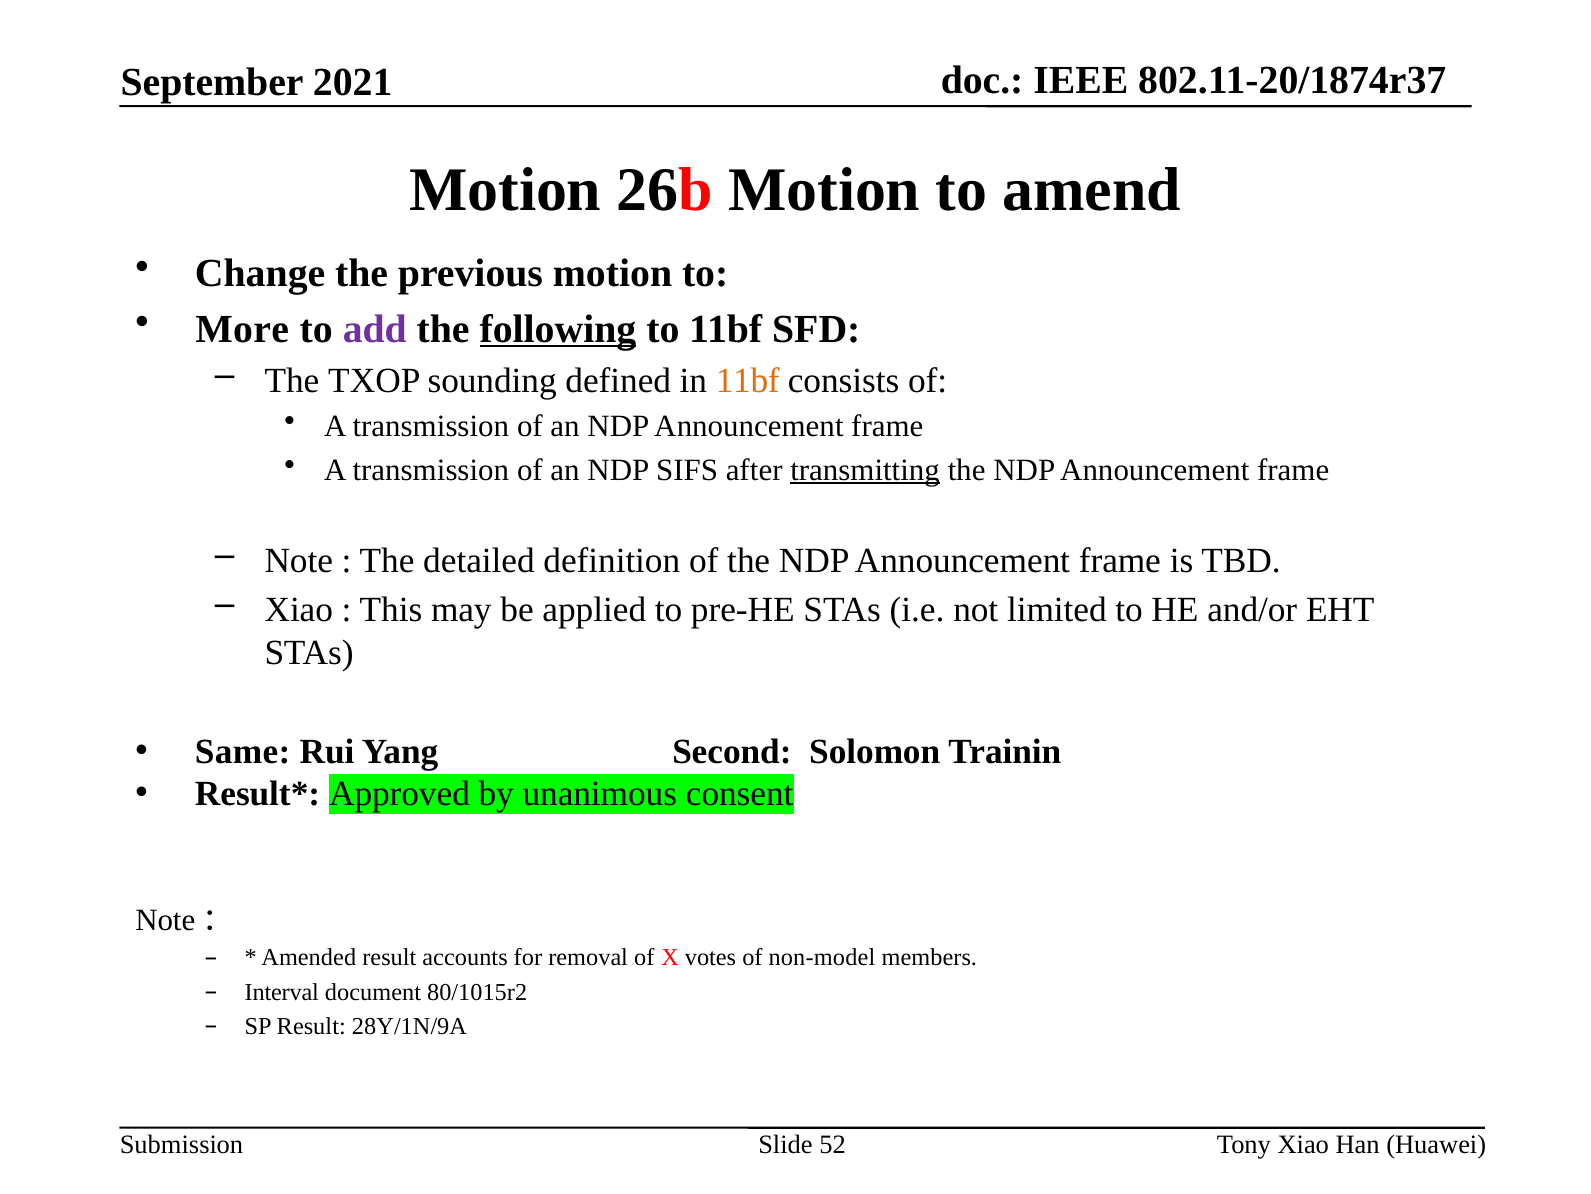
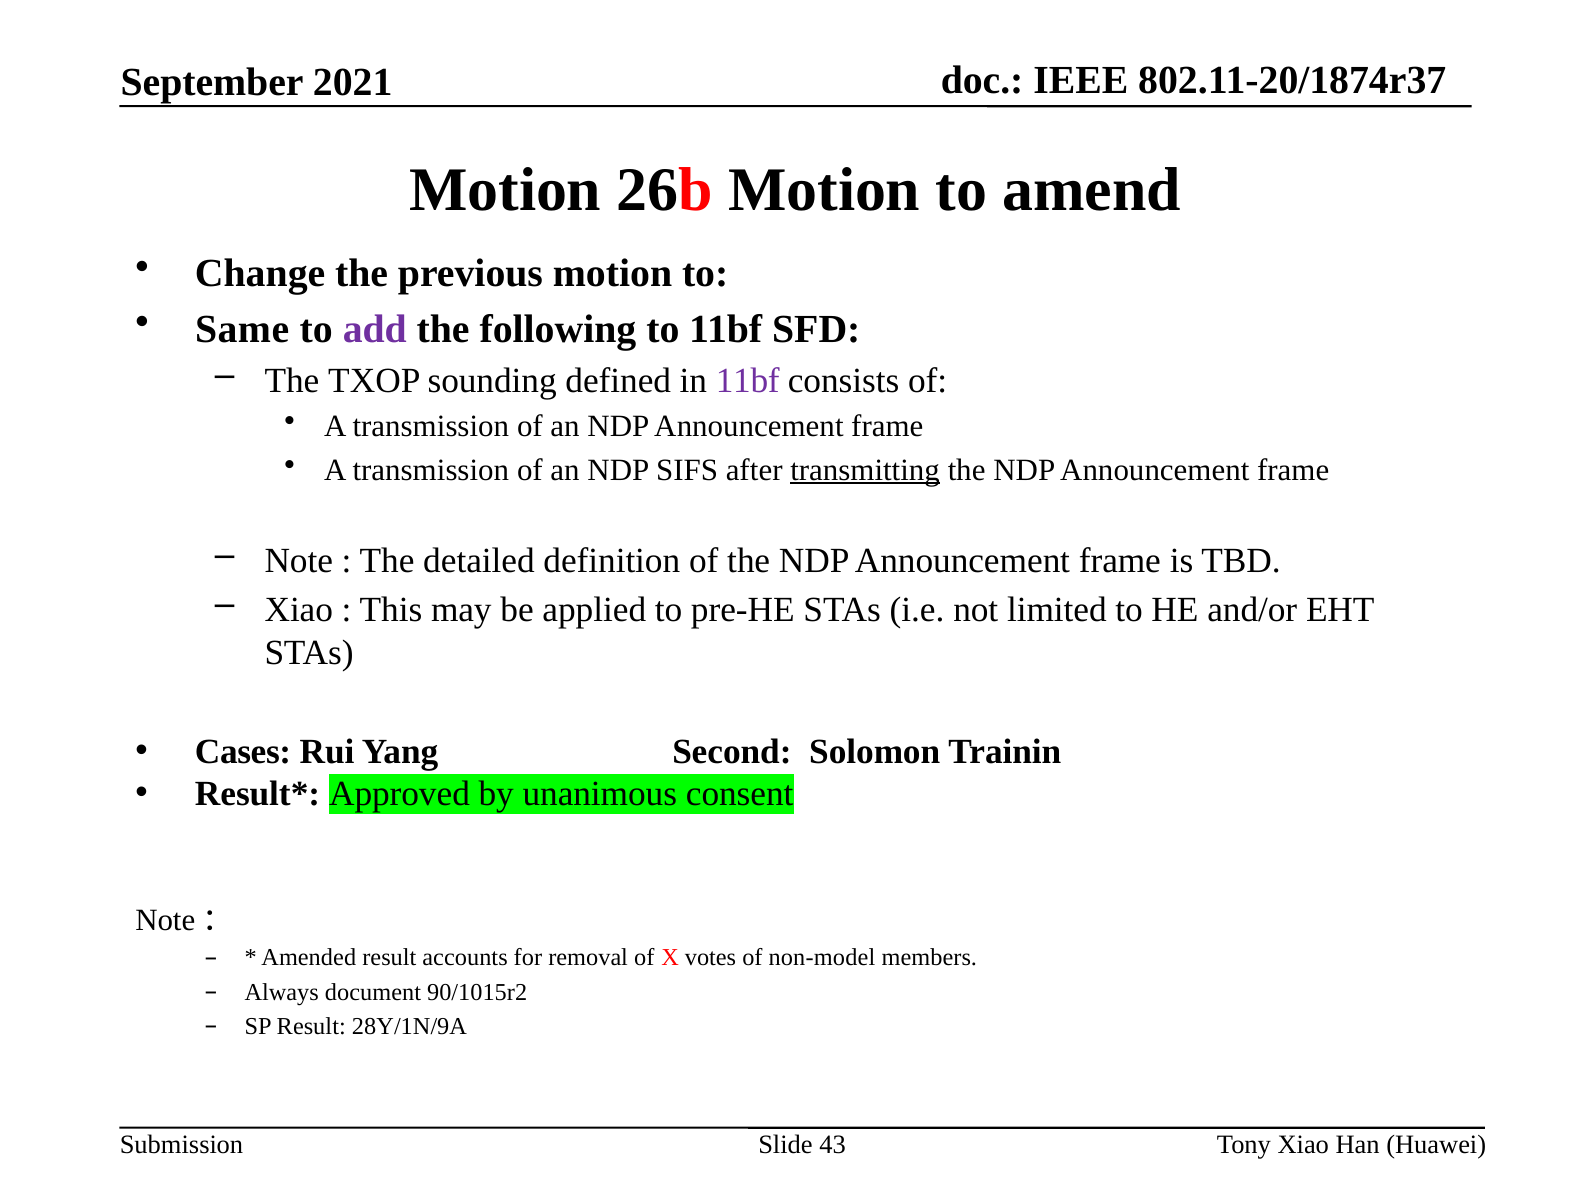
More: More -> Same
following underline: present -> none
11bf at (748, 381) colour: orange -> purple
Same: Same -> Cases
Interval: Interval -> Always
80/1015r2: 80/1015r2 -> 90/1015r2
52: 52 -> 43
